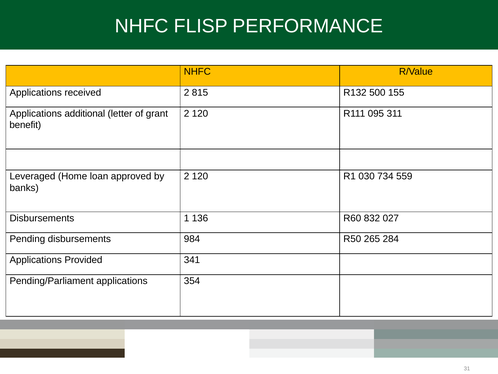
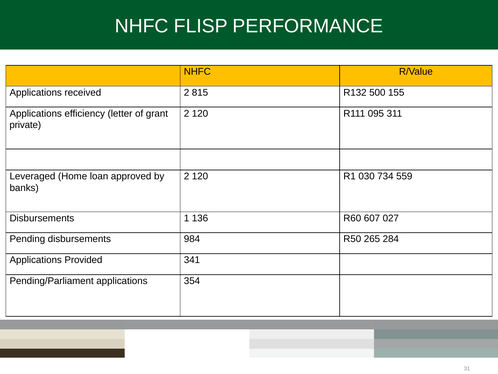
additional: additional -> efficiency
benefit: benefit -> private
832: 832 -> 607
